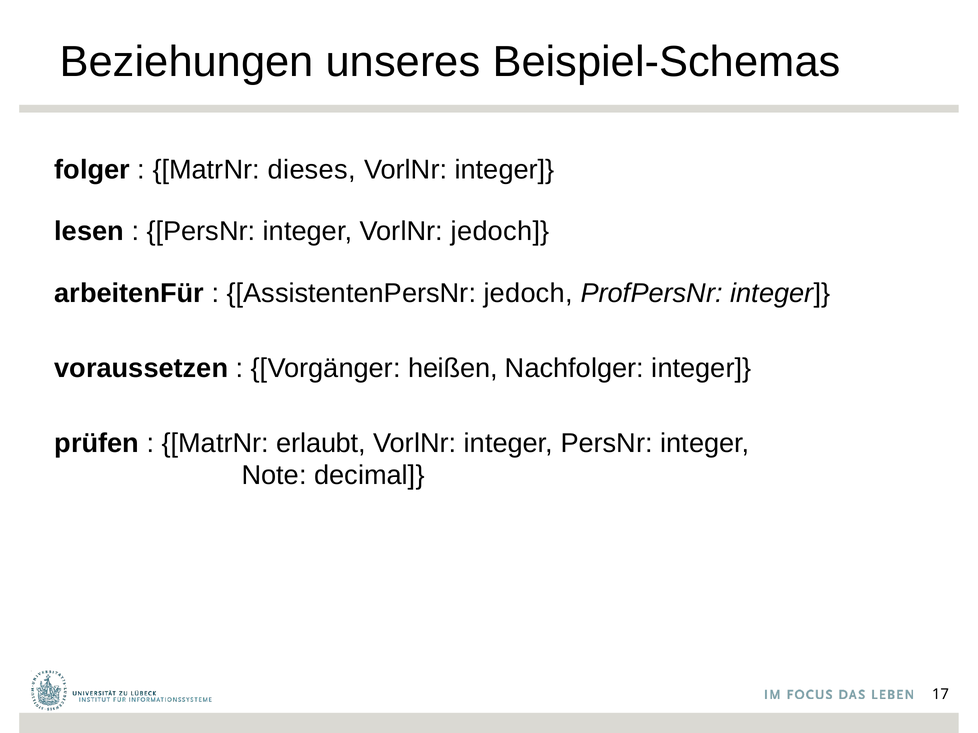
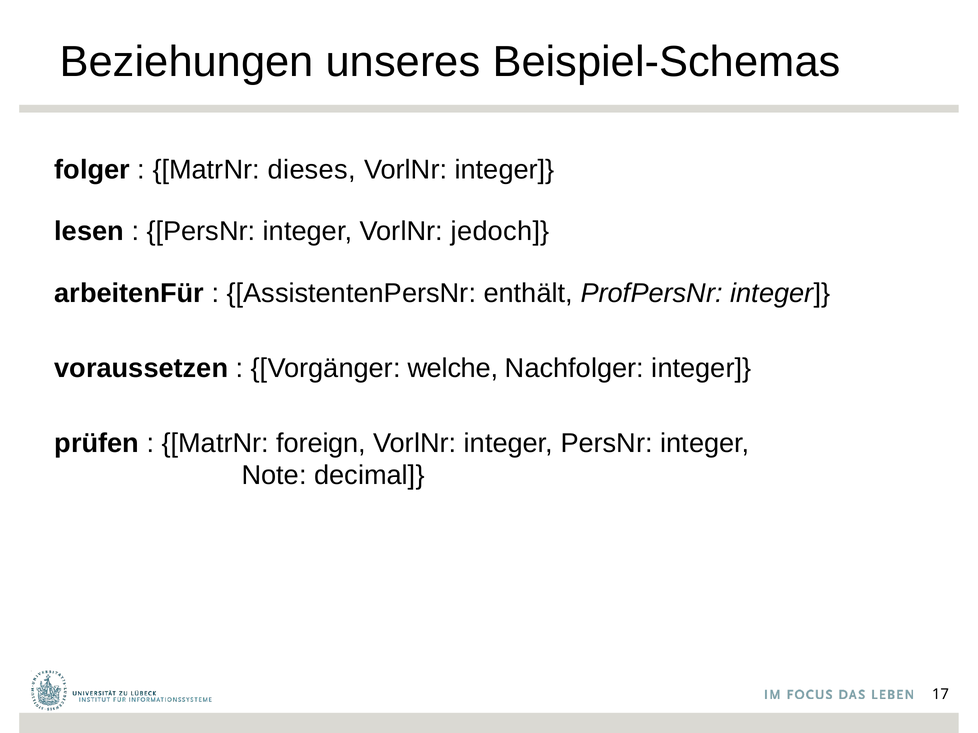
AssistentenPersNr jedoch: jedoch -> enthält
heißen: heißen -> welche
erlaubt: erlaubt -> foreign
